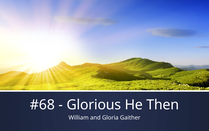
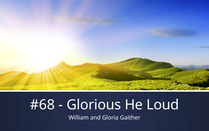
Then: Then -> Loud
